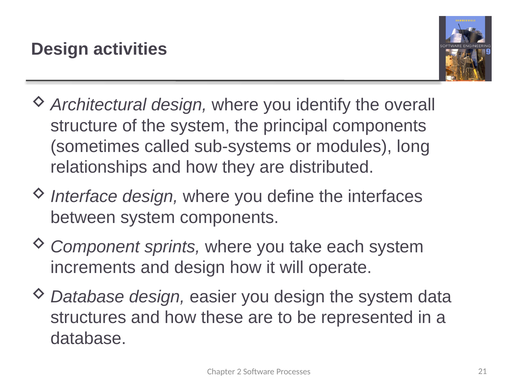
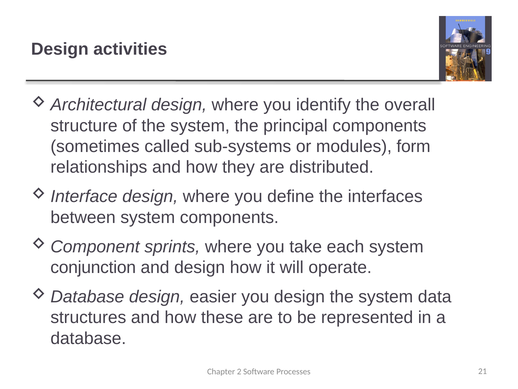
long: long -> form
increments: increments -> conjunction
